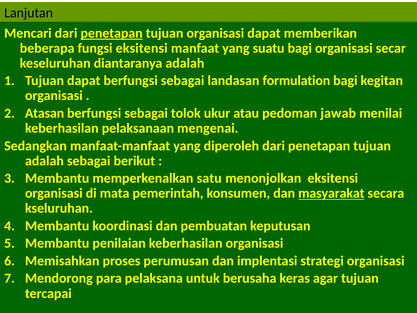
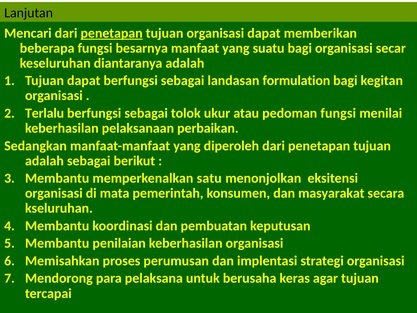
fungsi eksitensi: eksitensi -> besarnya
Atasan: Atasan -> Terlalu
pedoman jawab: jawab -> fungsi
mengenai: mengenai -> perbaikan
masyarakat underline: present -> none
